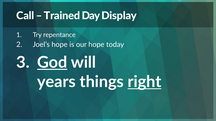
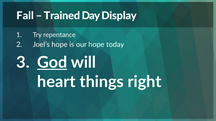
Call: Call -> Fall
years: years -> heart
right underline: present -> none
